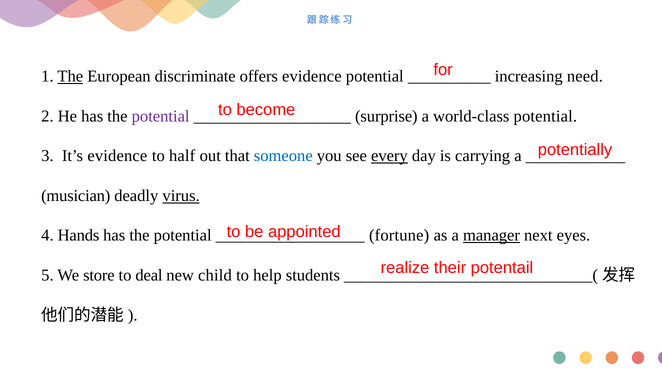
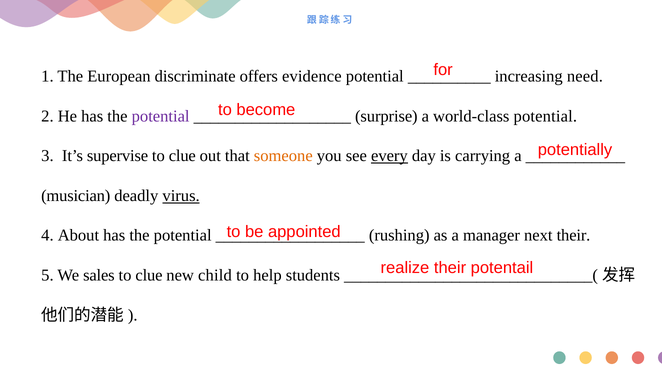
The at (70, 76) underline: present -> none
It’s evidence: evidence -> supervise
half at (182, 156): half -> clue
someone colour: blue -> orange
Hands: Hands -> About
fortune: fortune -> rushing
manager underline: present -> none
next eyes: eyes -> their
store: store -> sales
deal at (149, 275): deal -> clue
